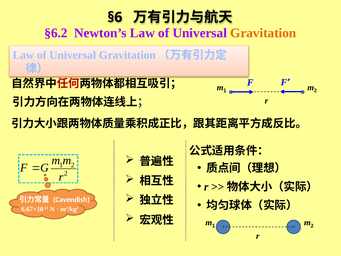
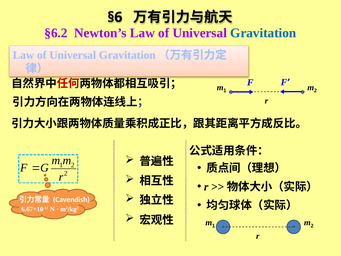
Gravitation colour: orange -> blue
